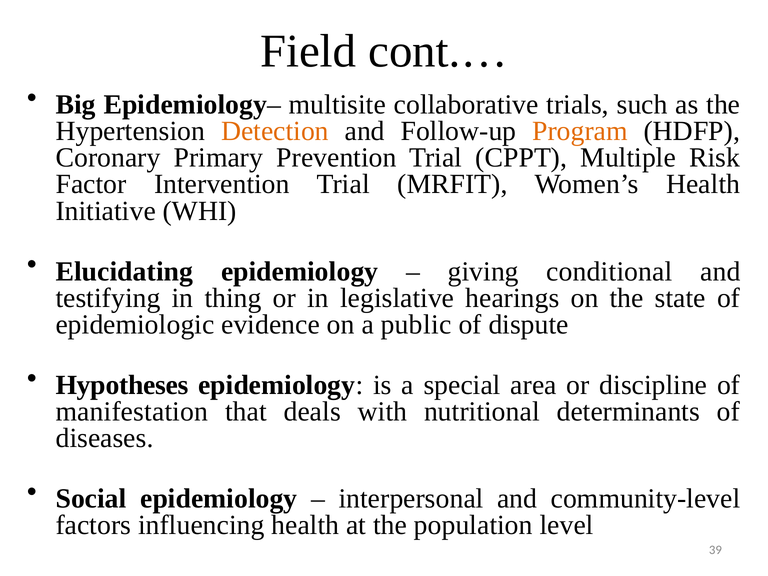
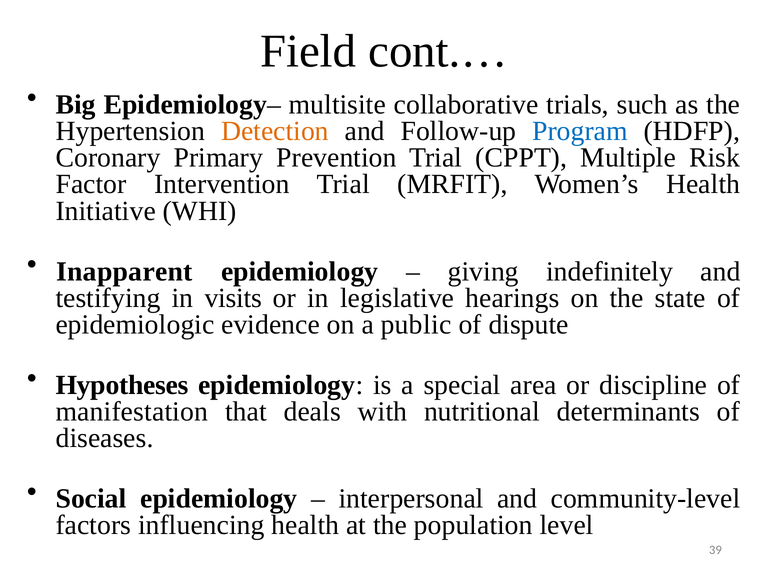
Program colour: orange -> blue
Elucidating: Elucidating -> Inapparent
conditional: conditional -> indefinitely
thing: thing -> visits
